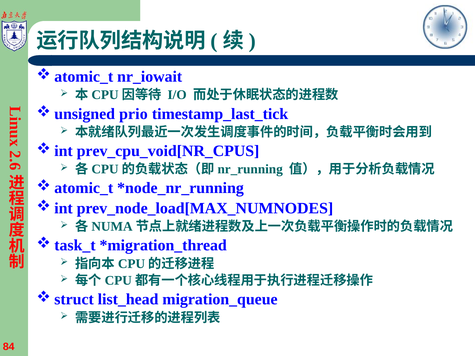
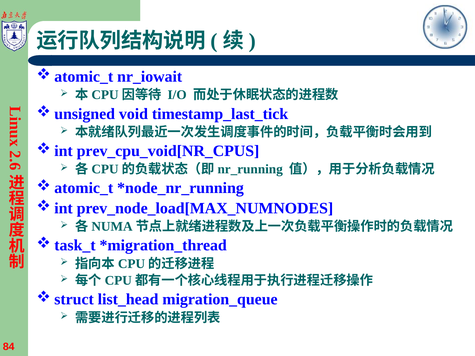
prio: prio -> void
